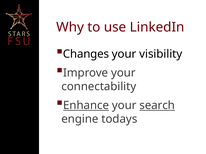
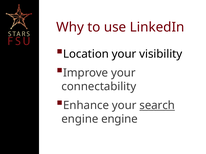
Changes: Changes -> Location
Enhance underline: present -> none
engine todays: todays -> engine
